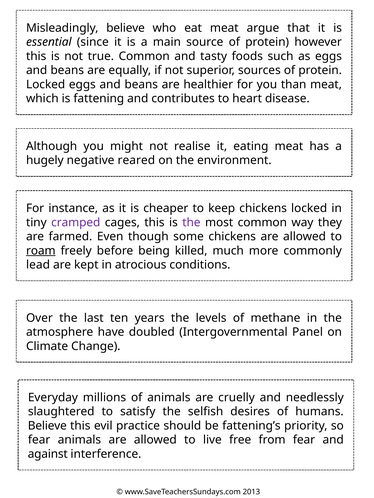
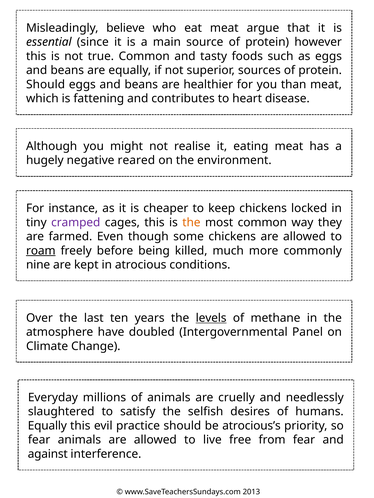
Locked at (46, 85): Locked -> Should
the at (191, 223) colour: purple -> orange
lead: lead -> nine
levels underline: none -> present
Believe at (47, 426): Believe -> Equally
fattening’s: fattening’s -> atrocious’s
